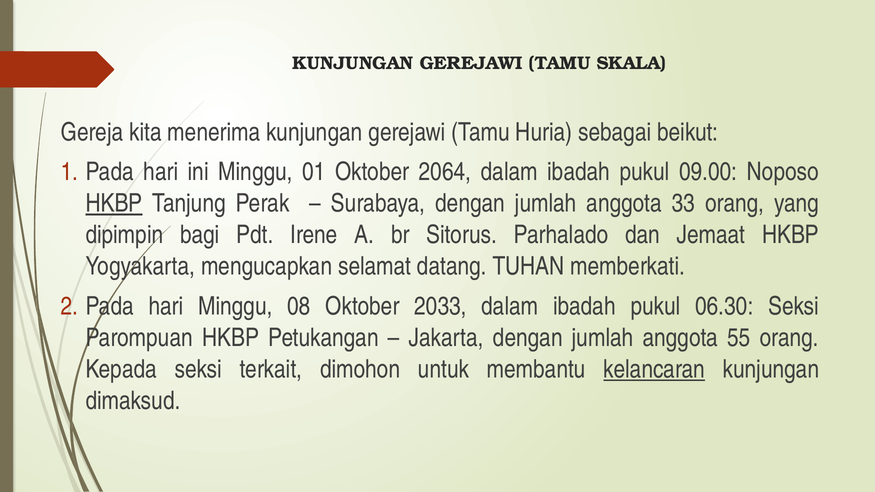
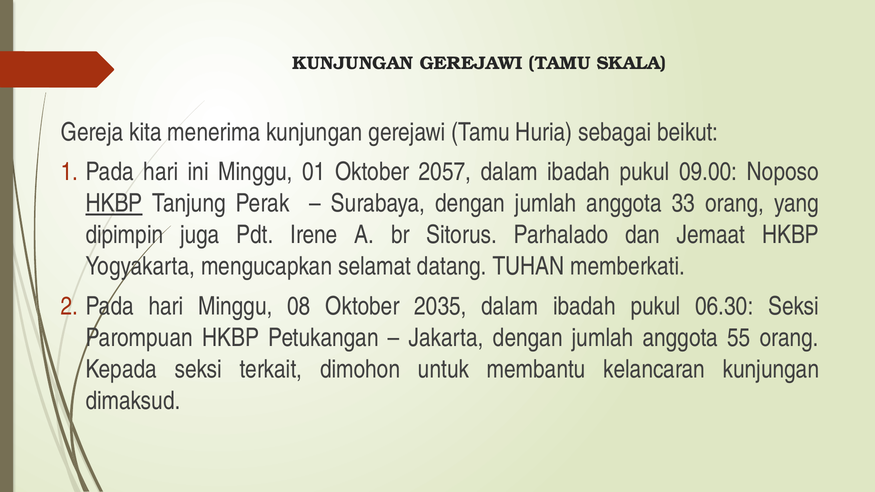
2064: 2064 -> 2057
bagi: bagi -> juga
2033: 2033 -> 2035
kelancaran underline: present -> none
